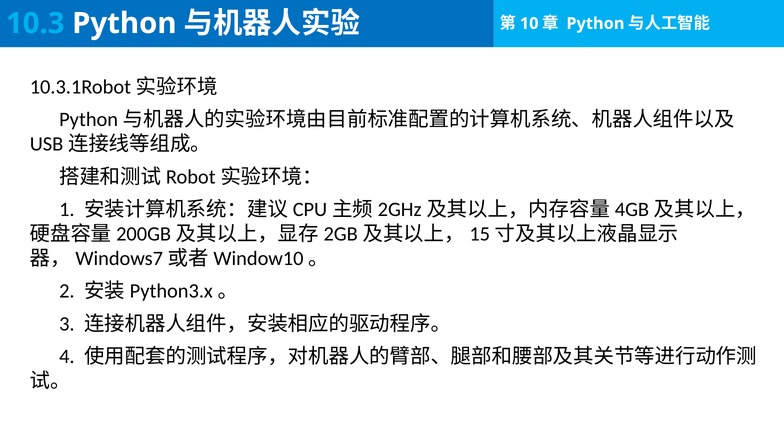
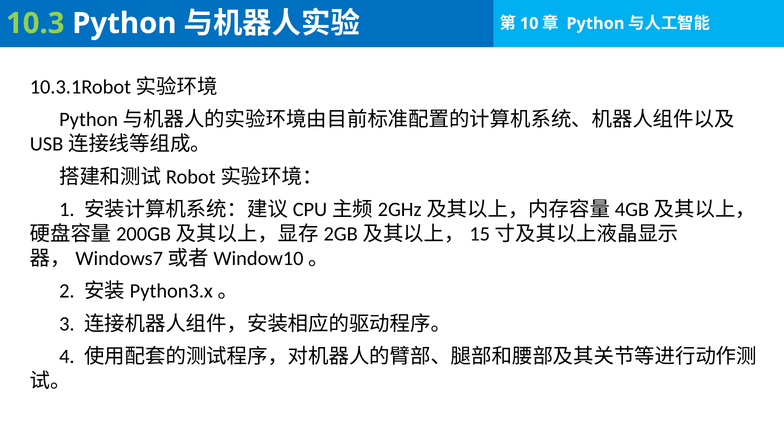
10.3 colour: light blue -> light green
